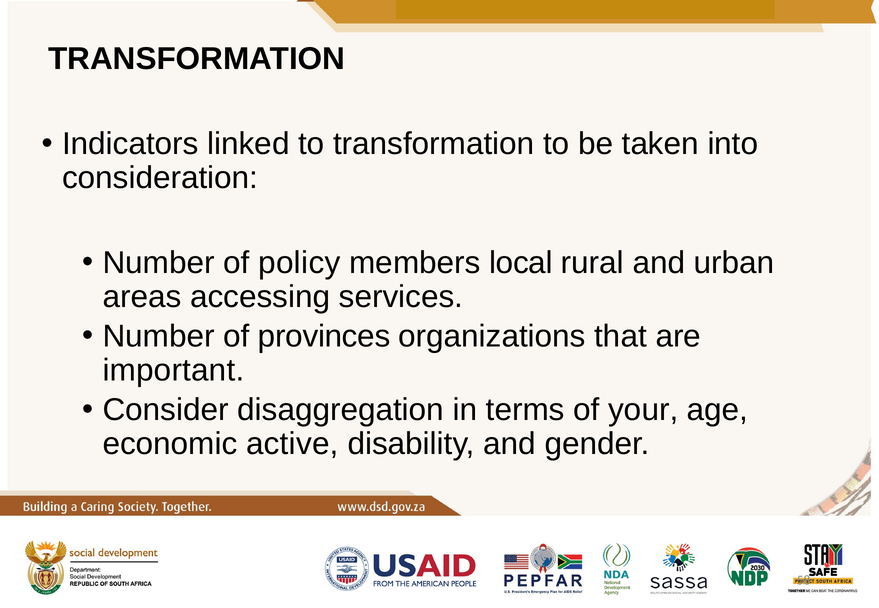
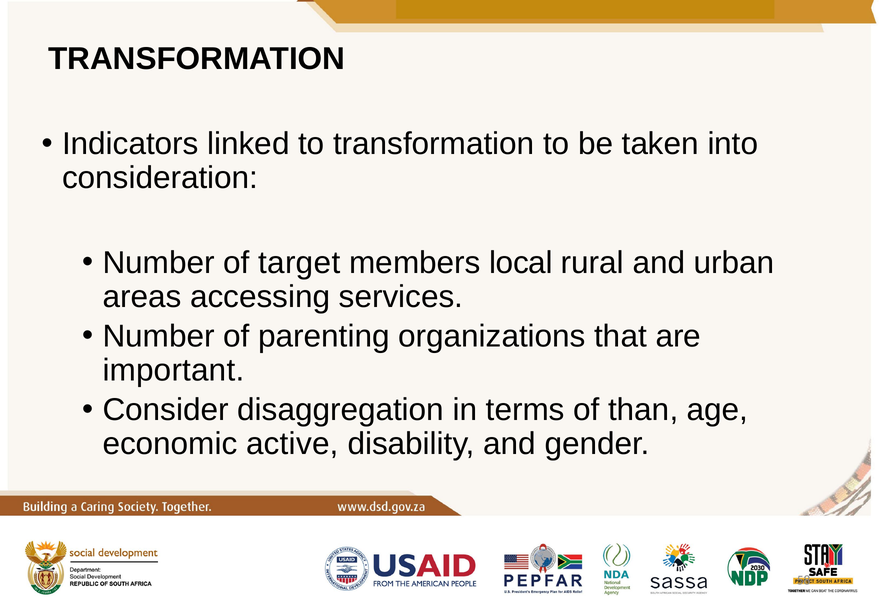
policy: policy -> target
provinces: provinces -> parenting
your: your -> than
